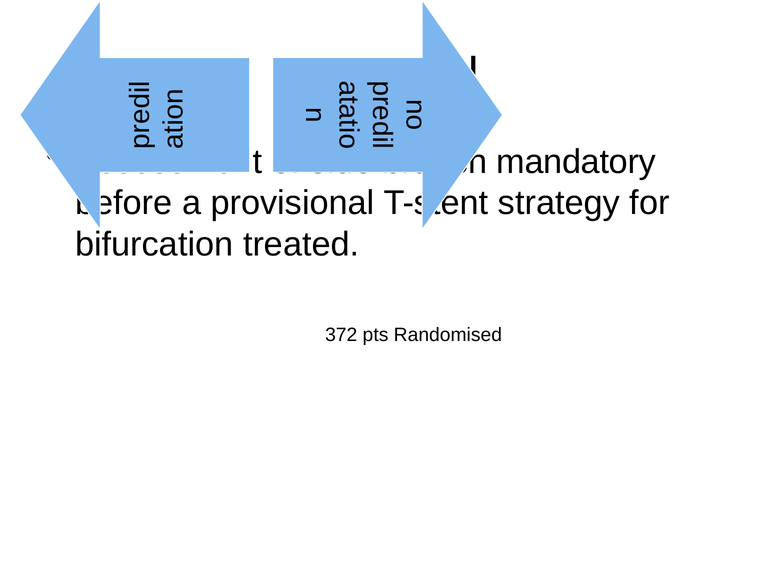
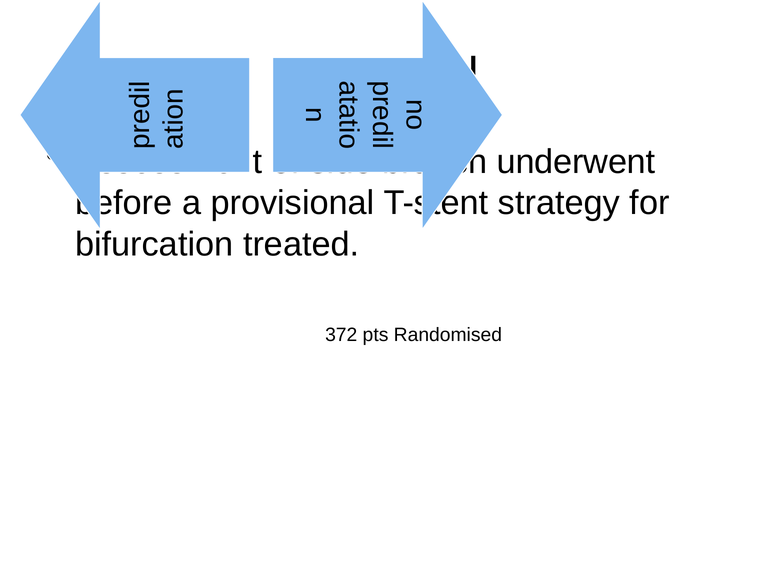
mandatory: mandatory -> underwent
